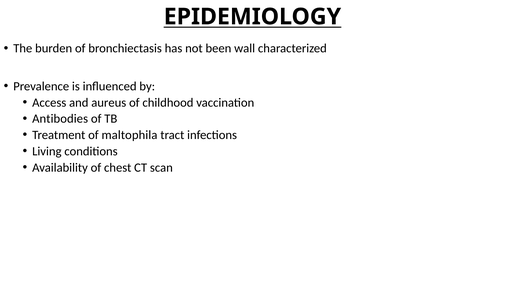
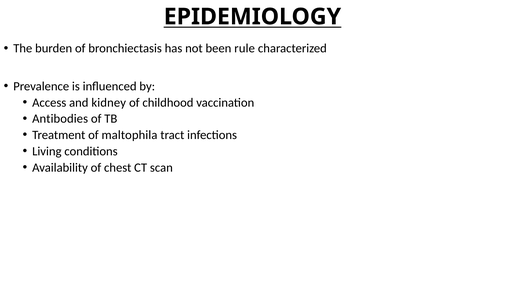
wall: wall -> rule
aureus: aureus -> kidney
